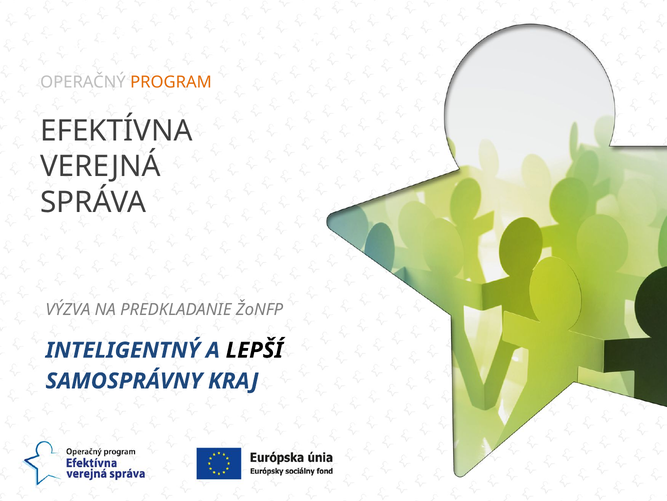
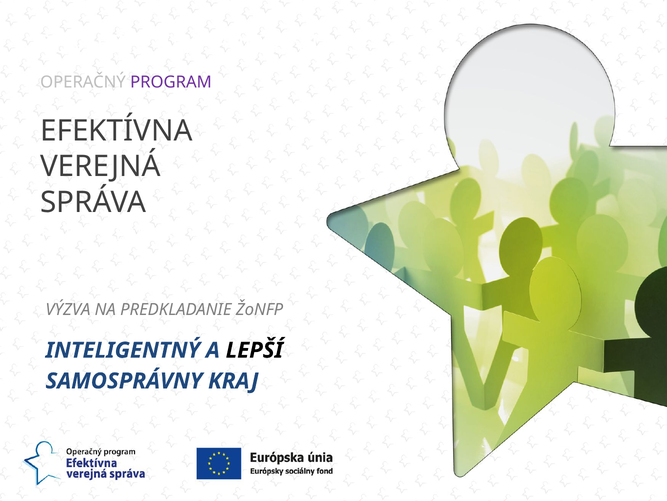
PROGRAM colour: orange -> purple
